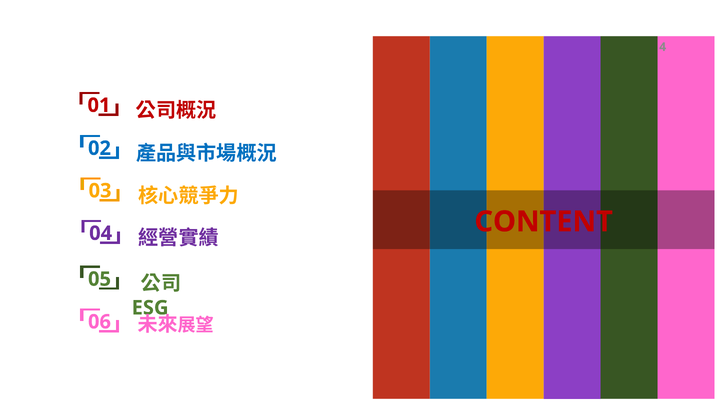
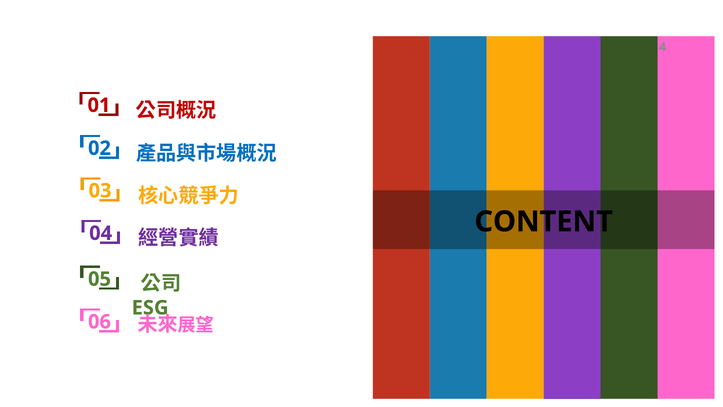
CONTENT colour: red -> black
